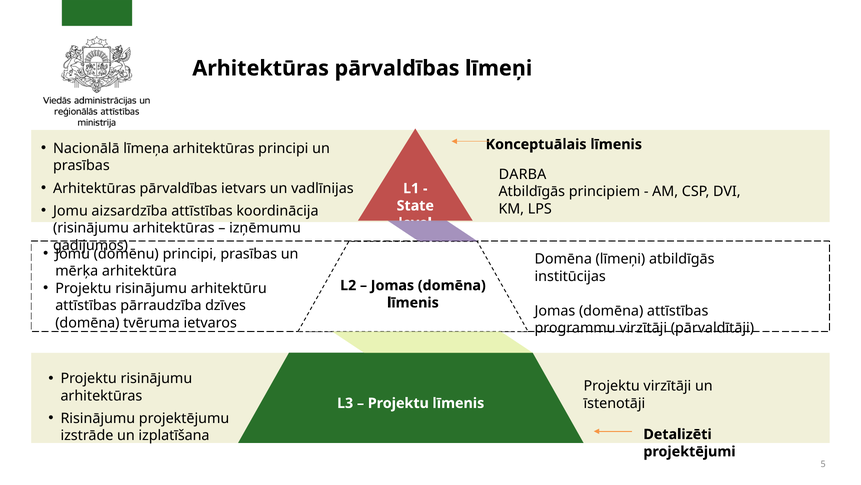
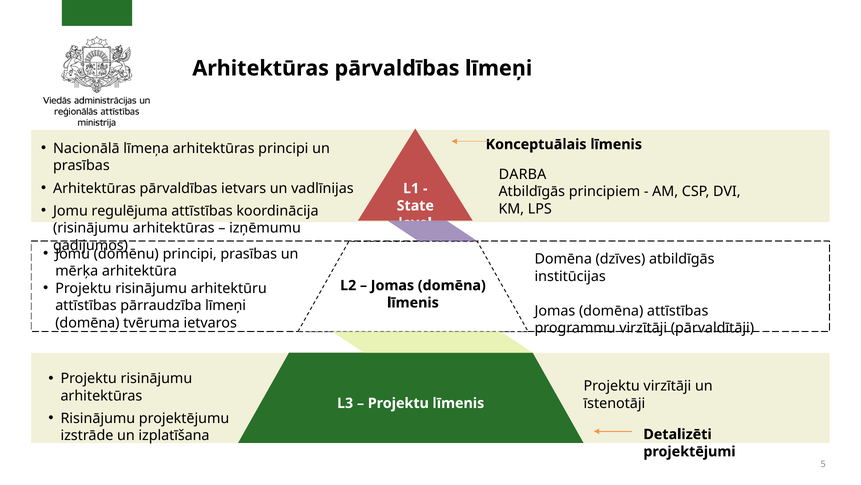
aizsardzība: aizsardzība -> regulējuma
Domēna līmeņi: līmeņi -> dzīves
pārraudzība dzīves: dzīves -> līmeņi
